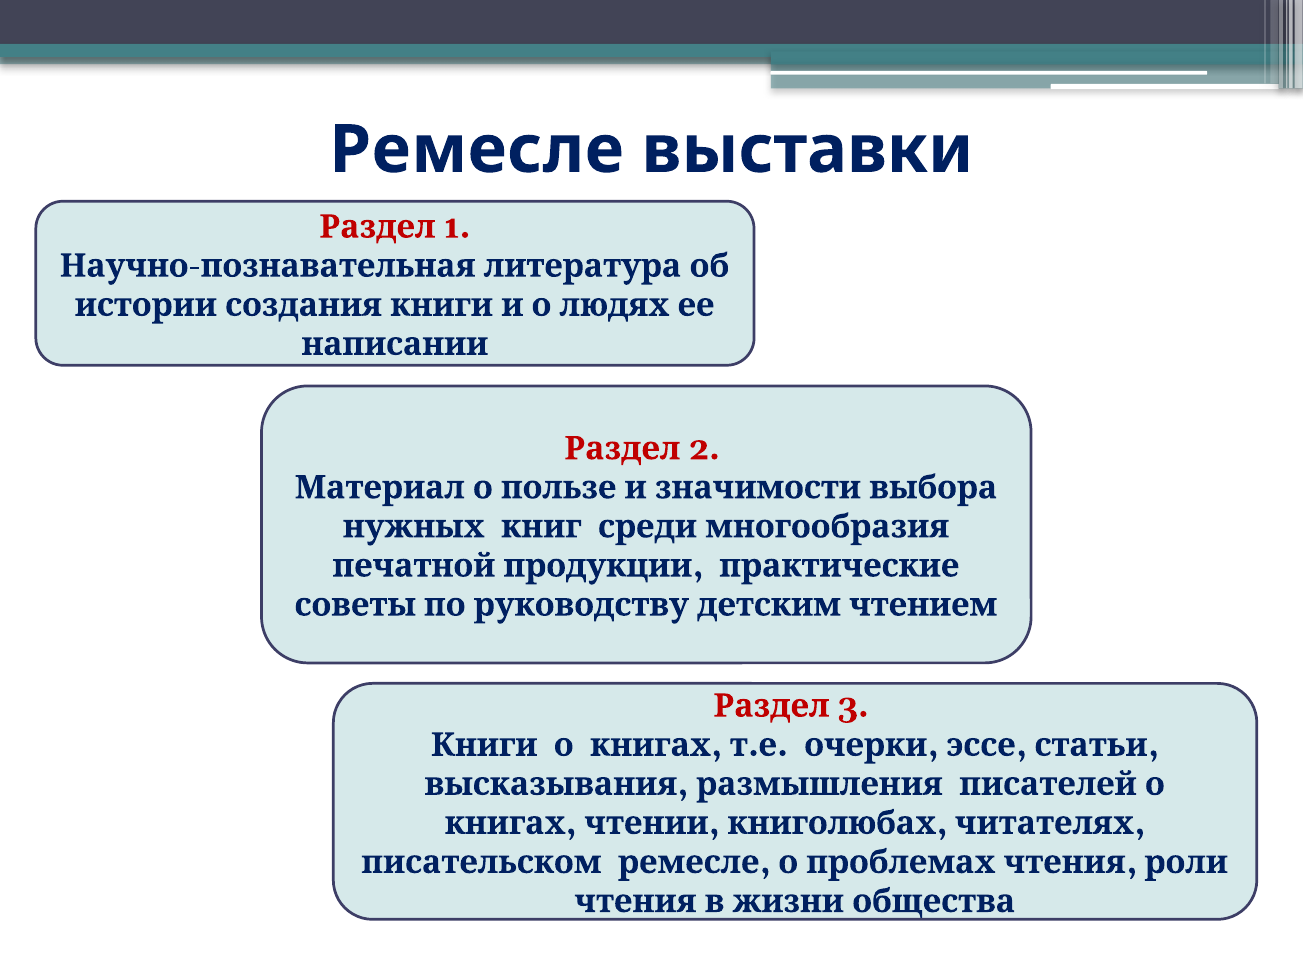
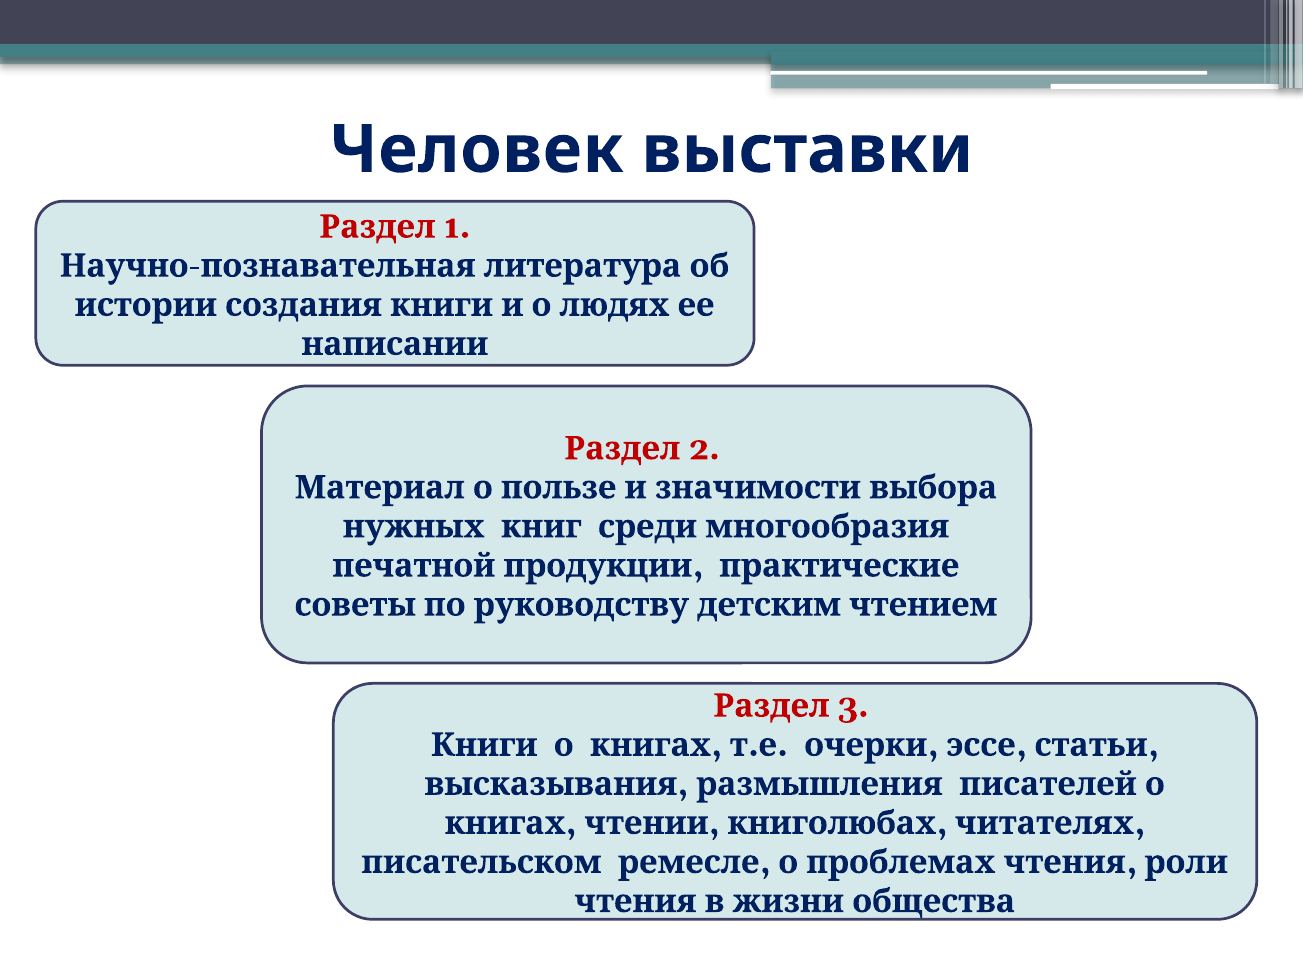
Ремесле at (477, 150): Ремесле -> Человек
